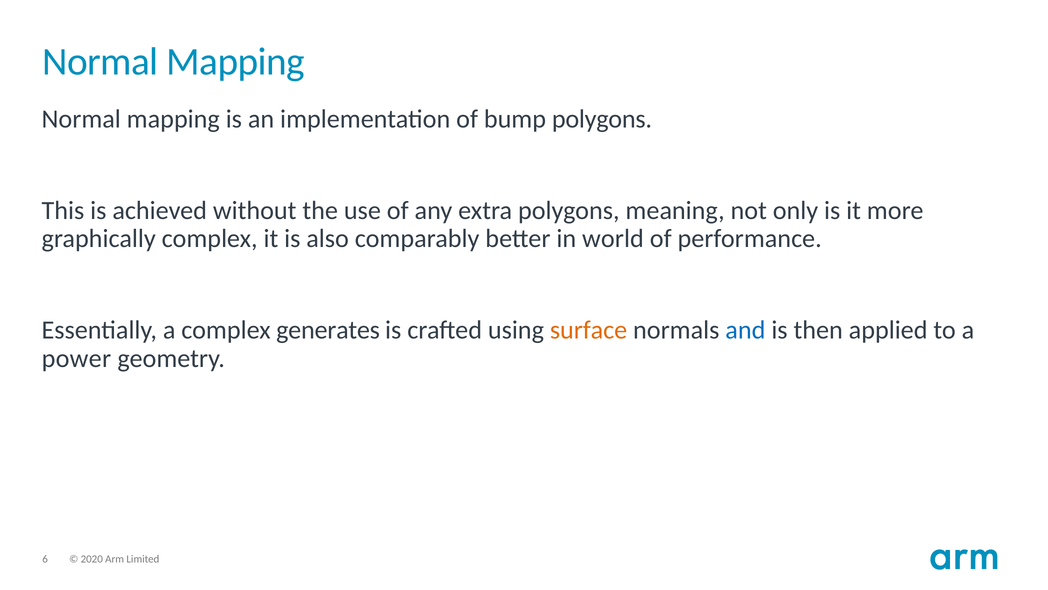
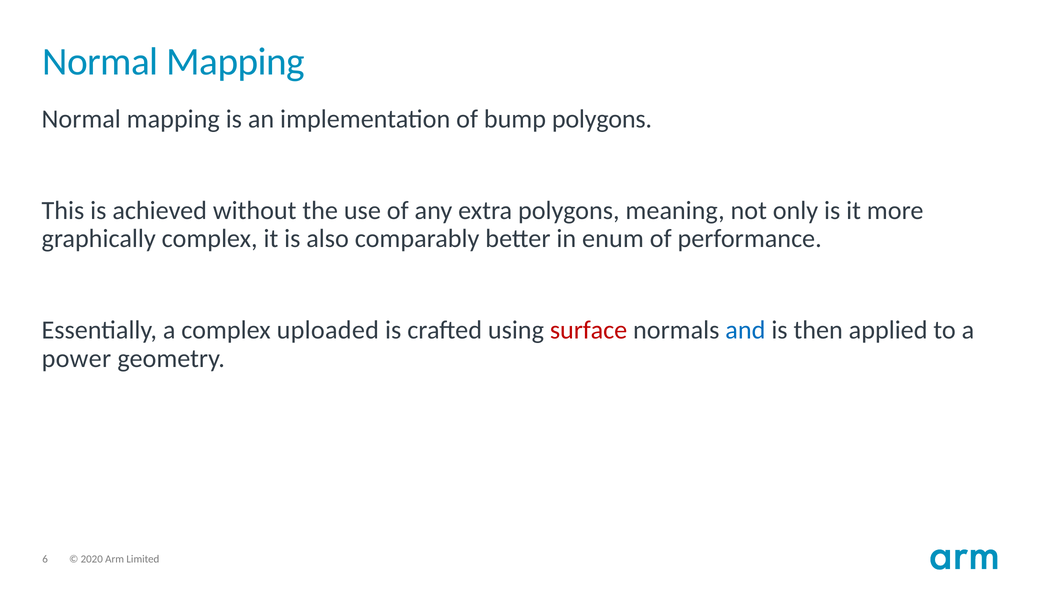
world: world -> enum
generates: generates -> uploaded
surface colour: orange -> red
